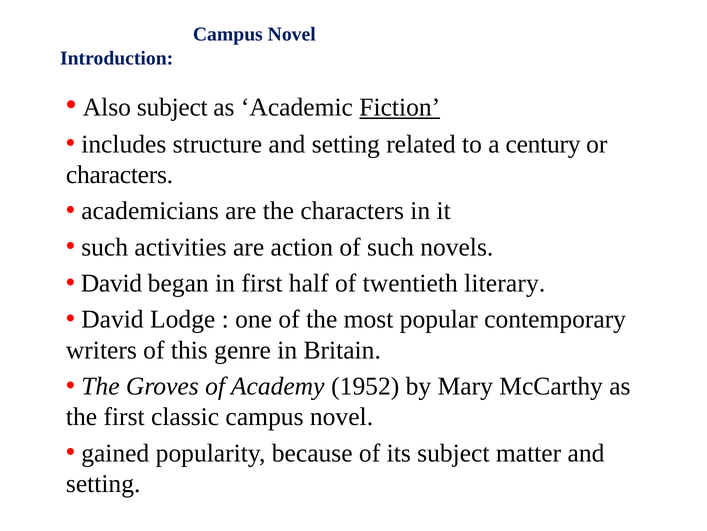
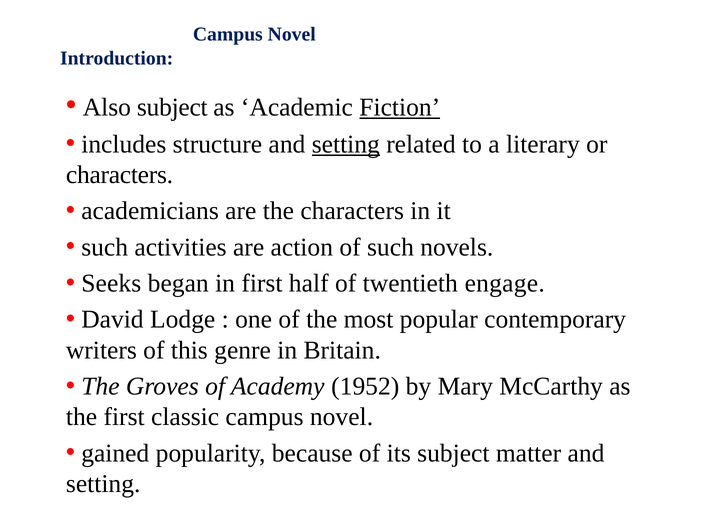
setting at (346, 144) underline: none -> present
century: century -> literary
David at (111, 283): David -> Seeks
literary: literary -> engage
